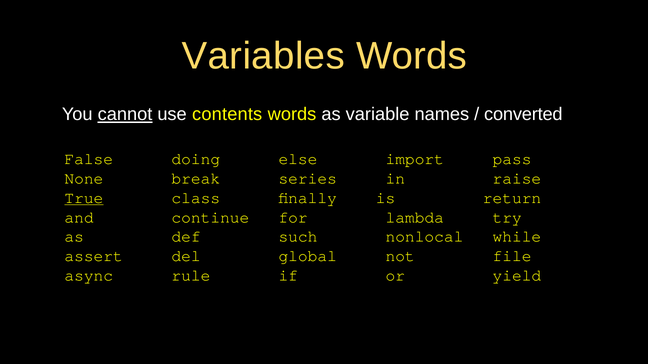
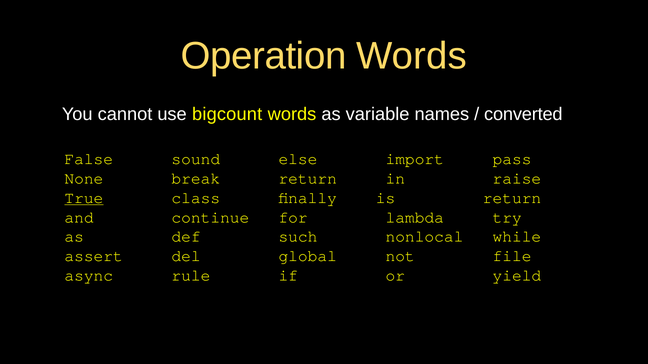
Variables: Variables -> Operation
cannot underline: present -> none
contents: contents -> bigcount
doing: doing -> sound
break series: series -> return
